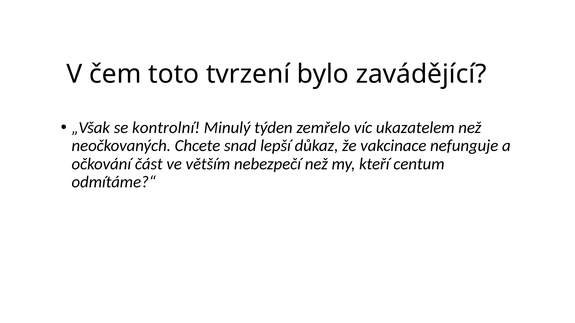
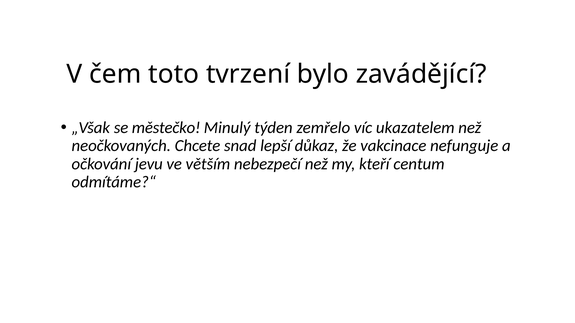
kontrolní: kontrolní -> městečko
část: část -> jevu
